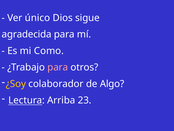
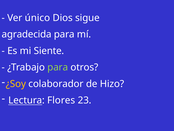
Como: Como -> Siente
para at (58, 67) colour: pink -> light green
Algo: Algo -> Hizo
Arriba: Arriba -> Flores
